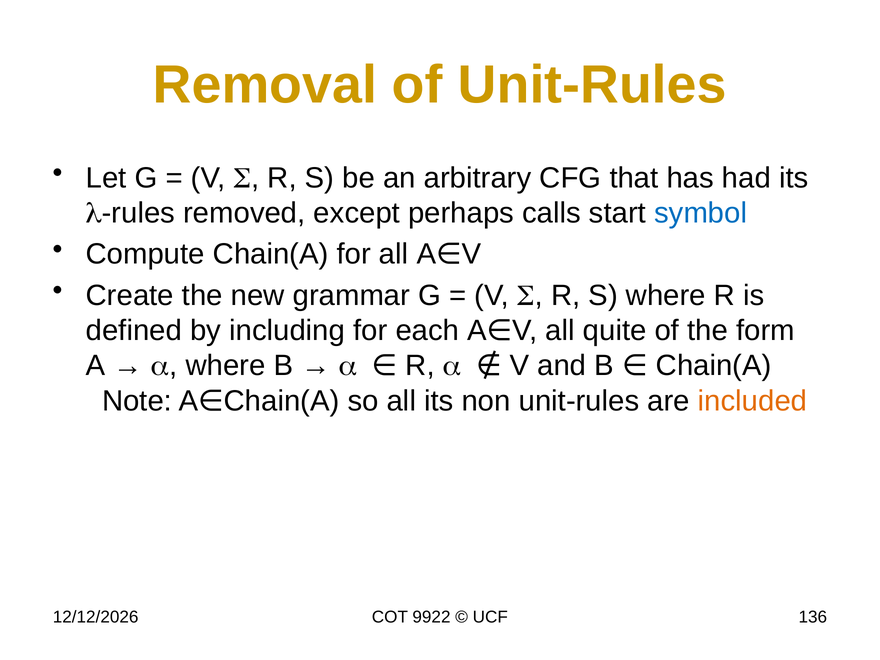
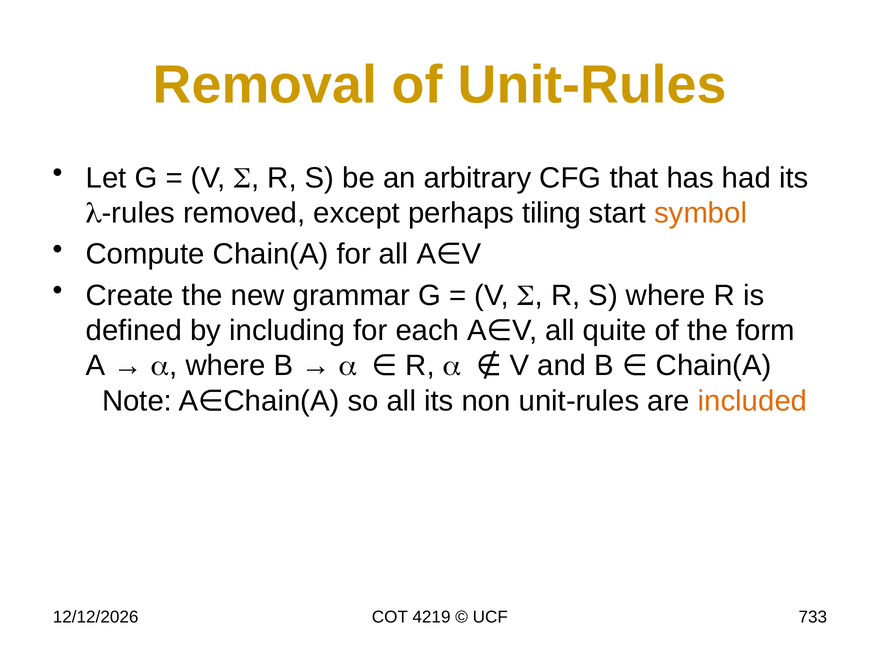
calls: calls -> tiling
symbol colour: blue -> orange
9922: 9922 -> 4219
136: 136 -> 733
